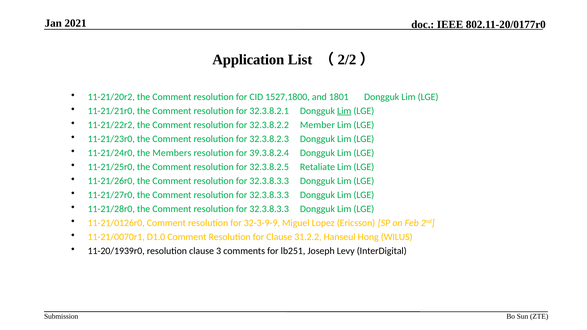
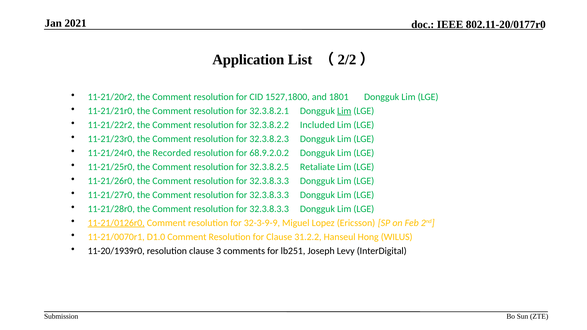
Member: Member -> Included
Members: Members -> Recorded
39.3.8.2.4: 39.3.8.2.4 -> 68.9.2.0.2
11-21/0126r0 underline: none -> present
